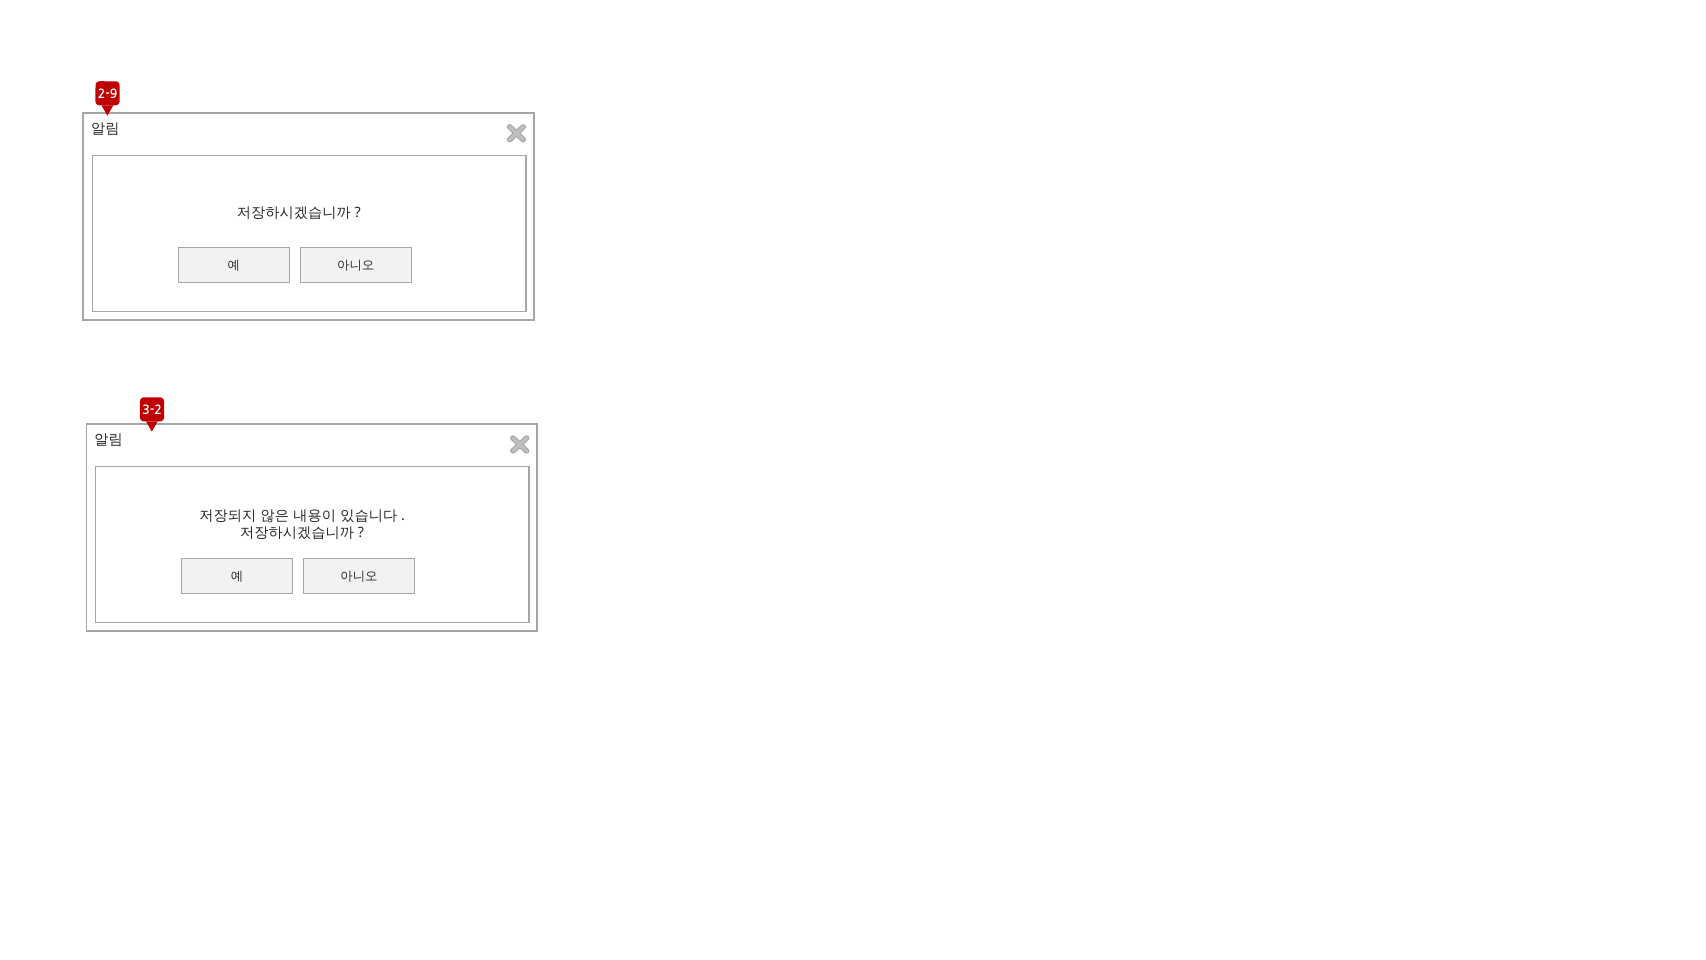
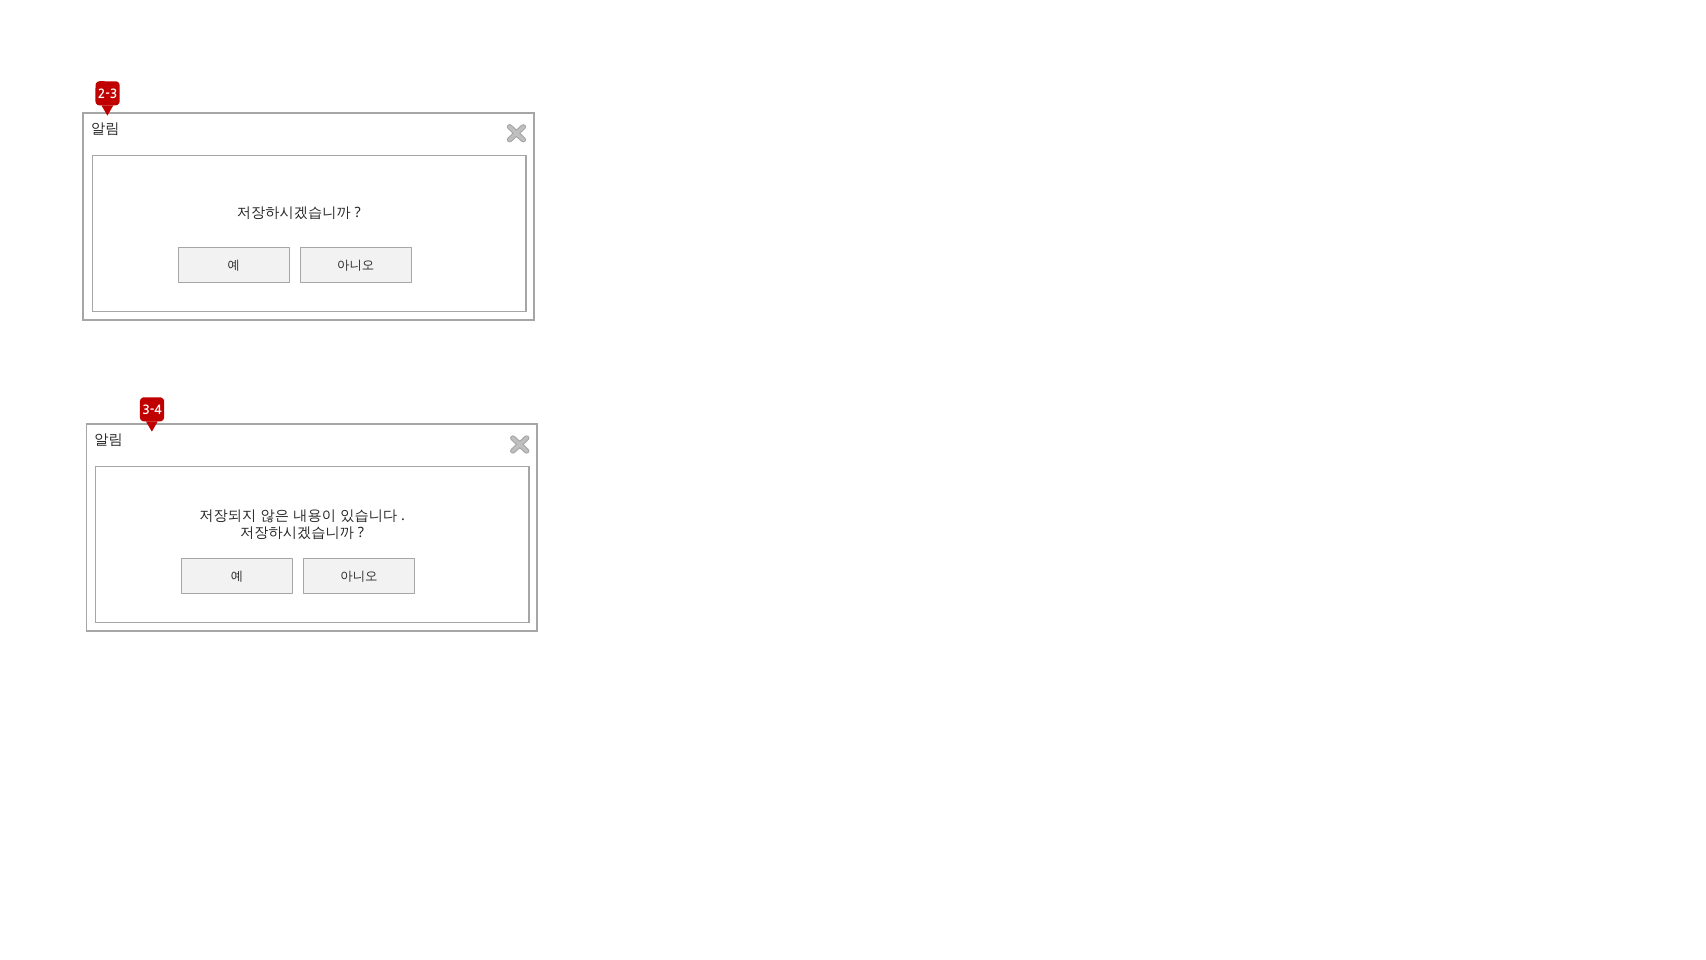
2-9: 2-9 -> 2-3
3-2: 3-2 -> 3-4
